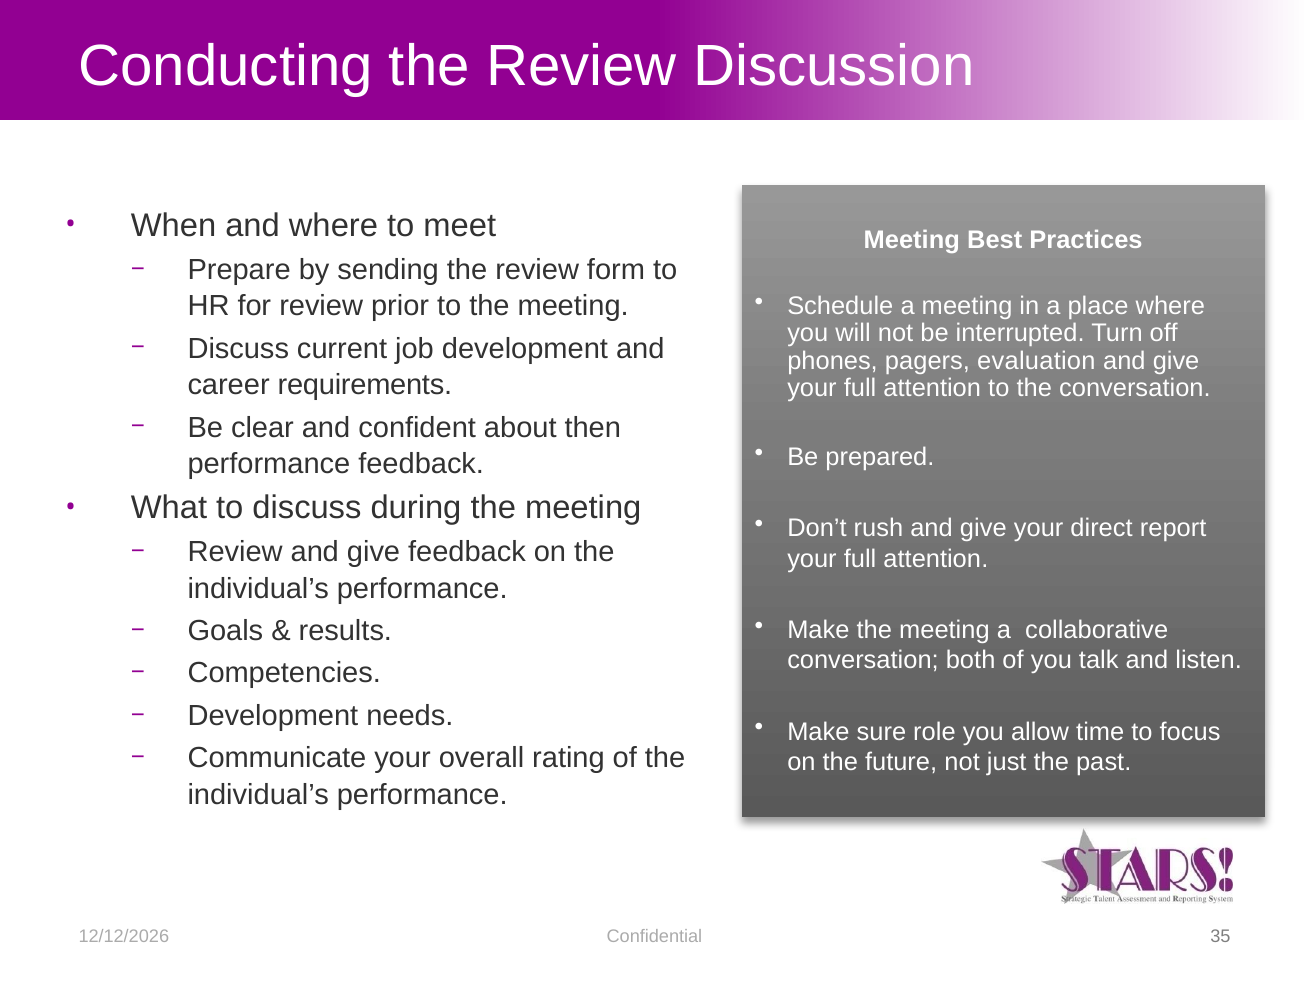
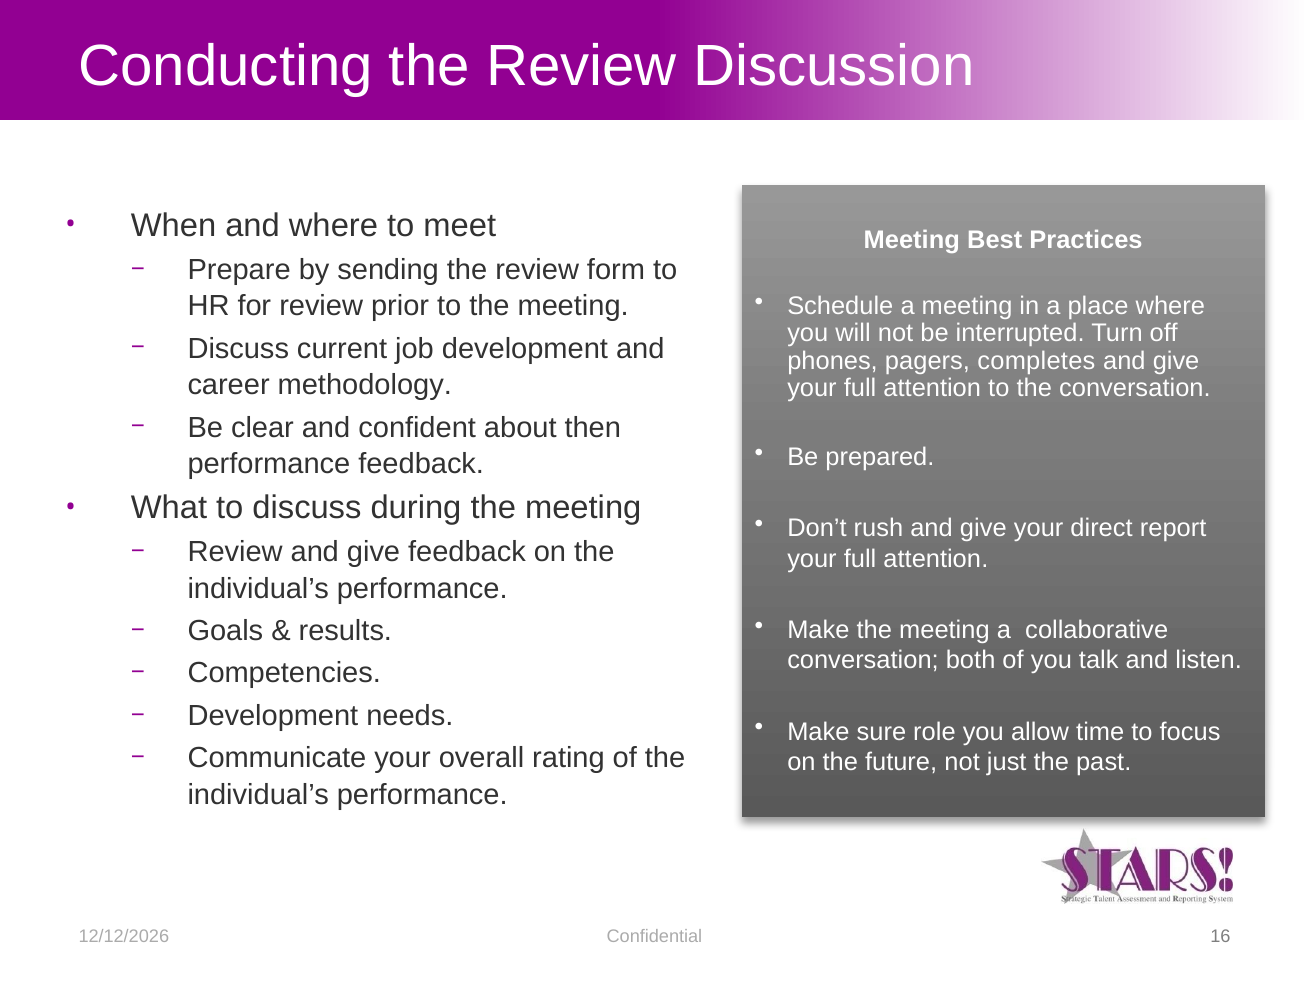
evaluation: evaluation -> completes
requirements: requirements -> methodology
35: 35 -> 16
